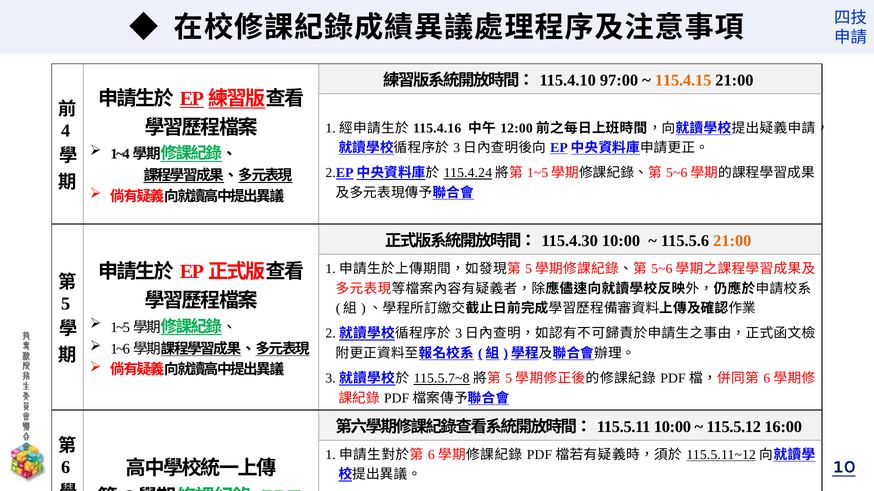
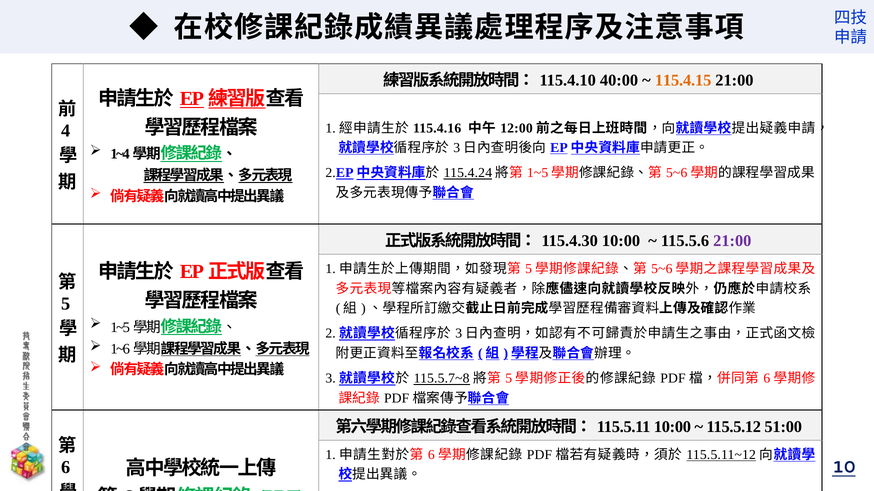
97:00: 97:00 -> 40:00
21:00 at (732, 241) colour: orange -> purple
16:00: 16:00 -> 51:00
